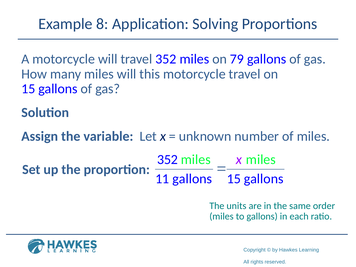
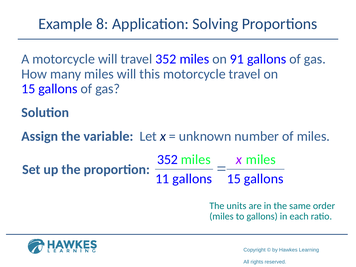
79: 79 -> 91
